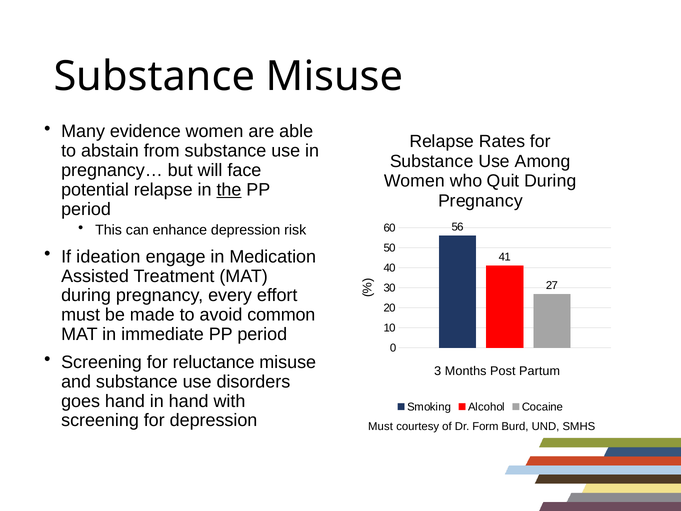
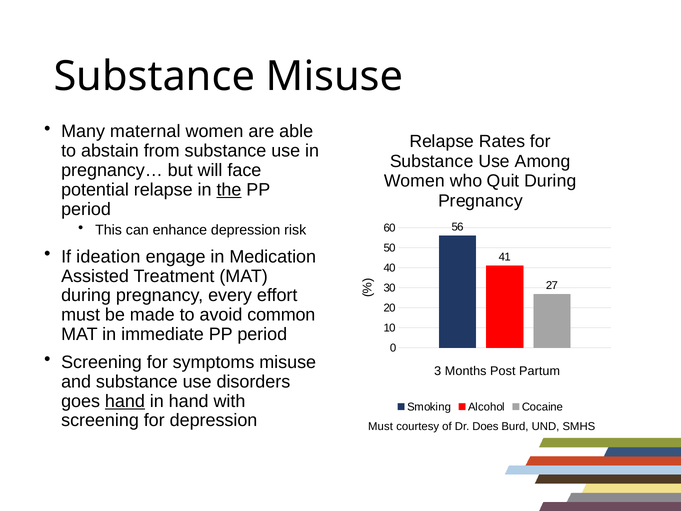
evidence: evidence -> maternal
reluctance: reluctance -> symptoms
hand at (125, 401) underline: none -> present
Form: Form -> Does
